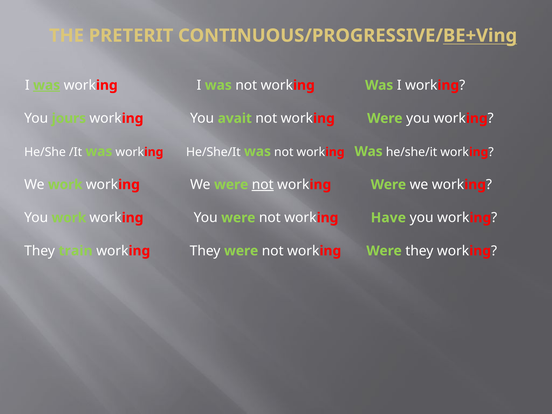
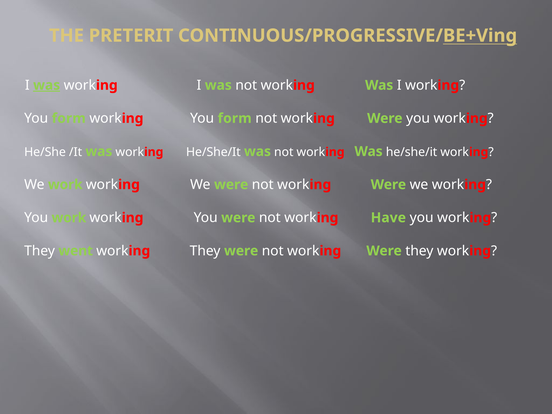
jours at (69, 118): jours -> form
avait at (235, 118): avait -> form
not at (263, 185) underline: present -> none
train: train -> went
